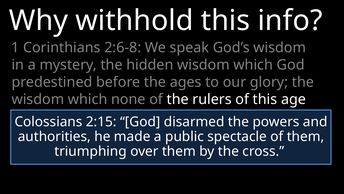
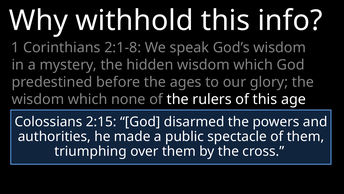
2:6-8: 2:6-8 -> 2:1-8
